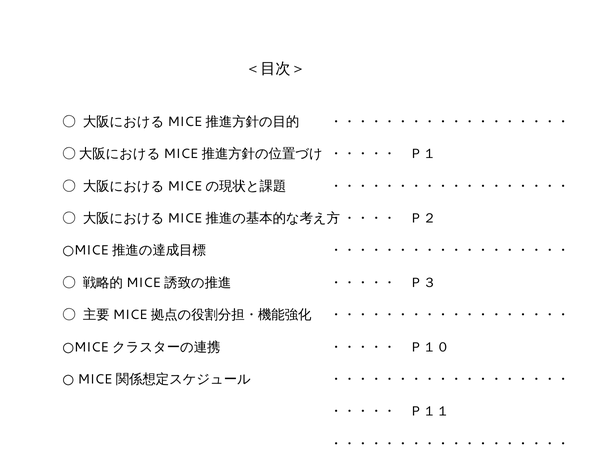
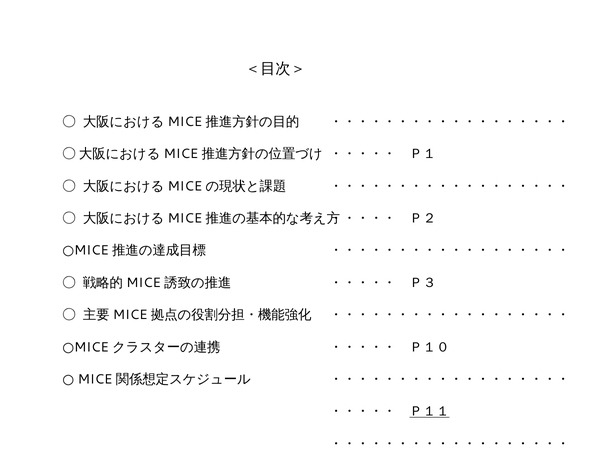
Ｐ１１ underline: none -> present
